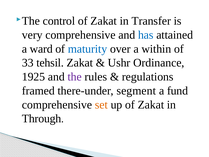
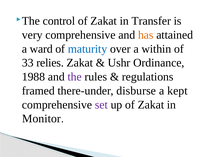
has colour: blue -> orange
tehsil: tehsil -> relies
1925: 1925 -> 1988
segment: segment -> disburse
fund: fund -> kept
set colour: orange -> purple
Through: Through -> Monitor
